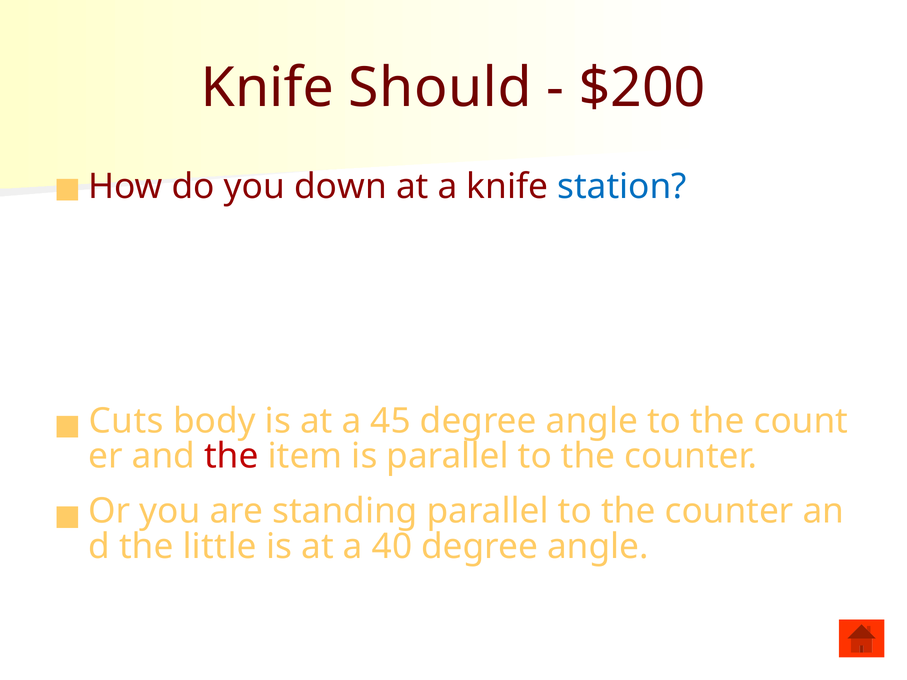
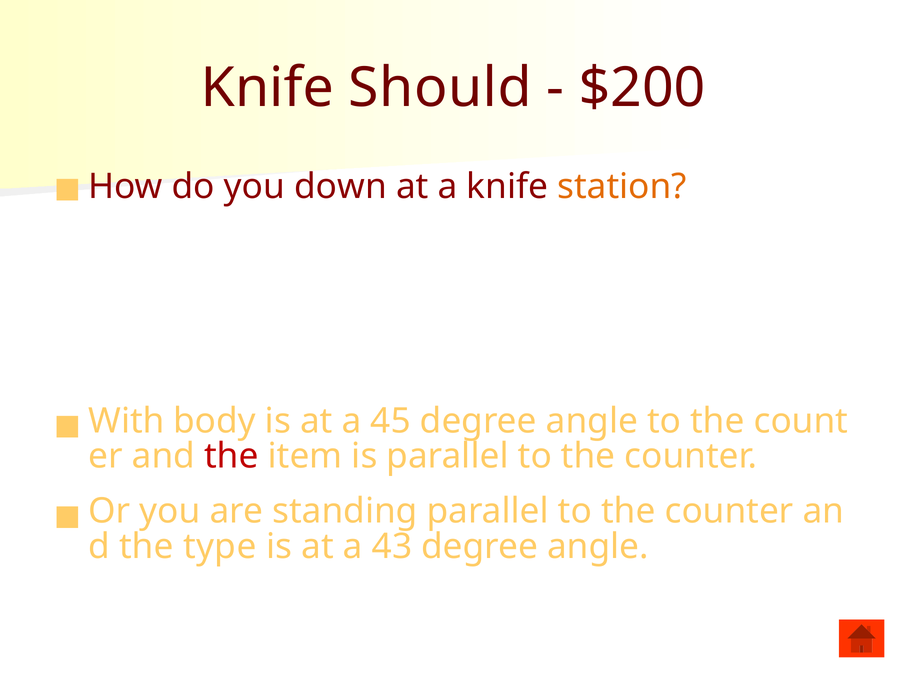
station colour: blue -> orange
Cuts: Cuts -> With
little: little -> type
40: 40 -> 43
